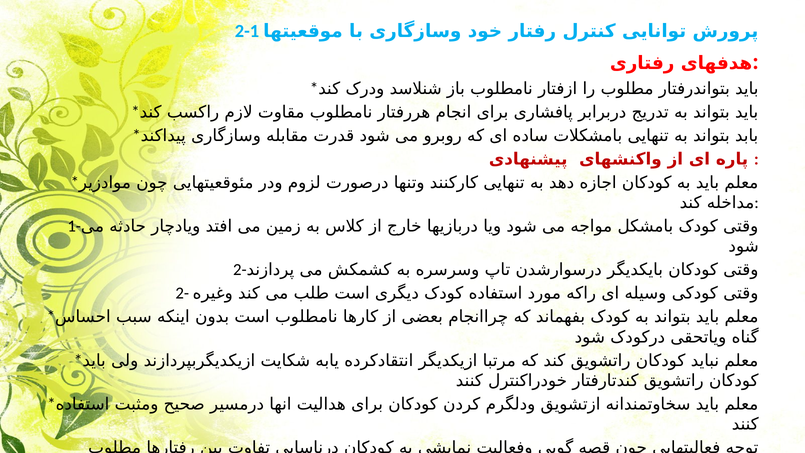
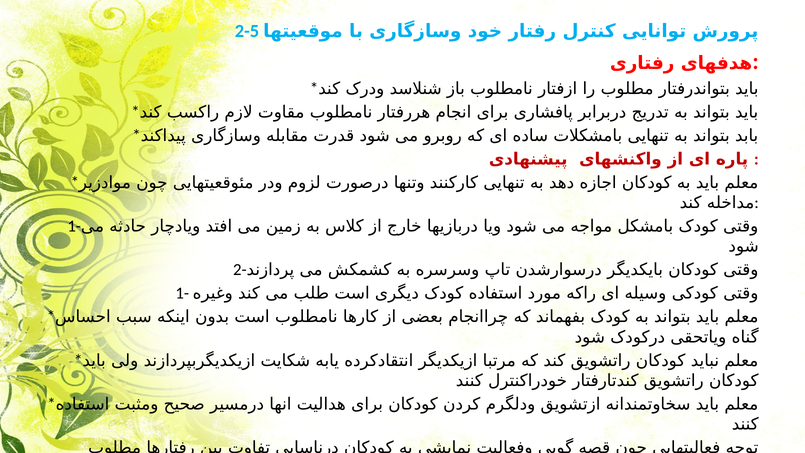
2-1: 2-1 -> 2-5
2- at (182, 293): 2- -> 1-
